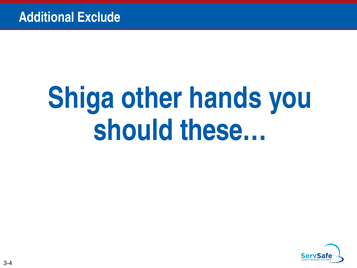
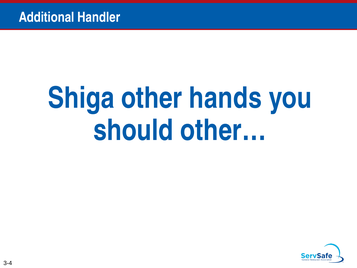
Exclude: Exclude -> Handler
these…: these… -> other…
